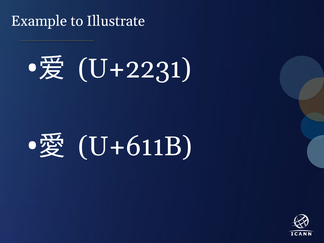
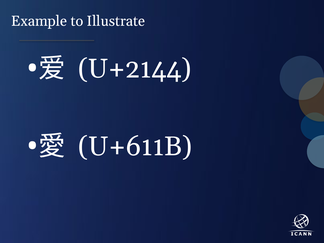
U+2231: U+2231 -> U+2144
